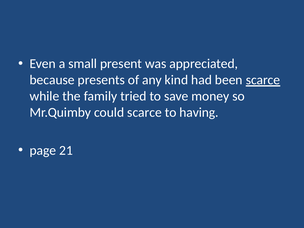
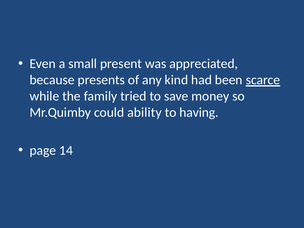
could scarce: scarce -> ability
21: 21 -> 14
